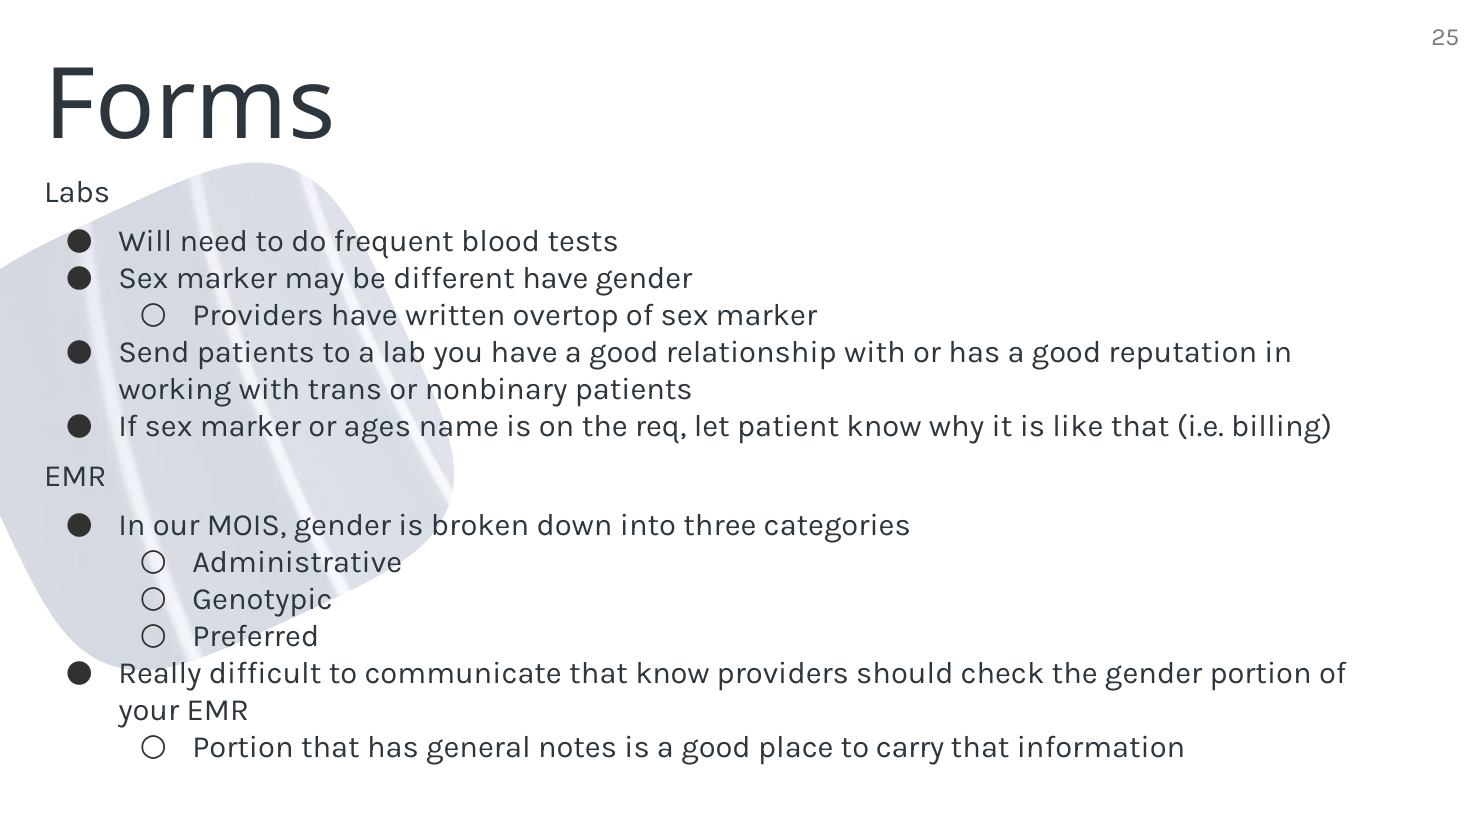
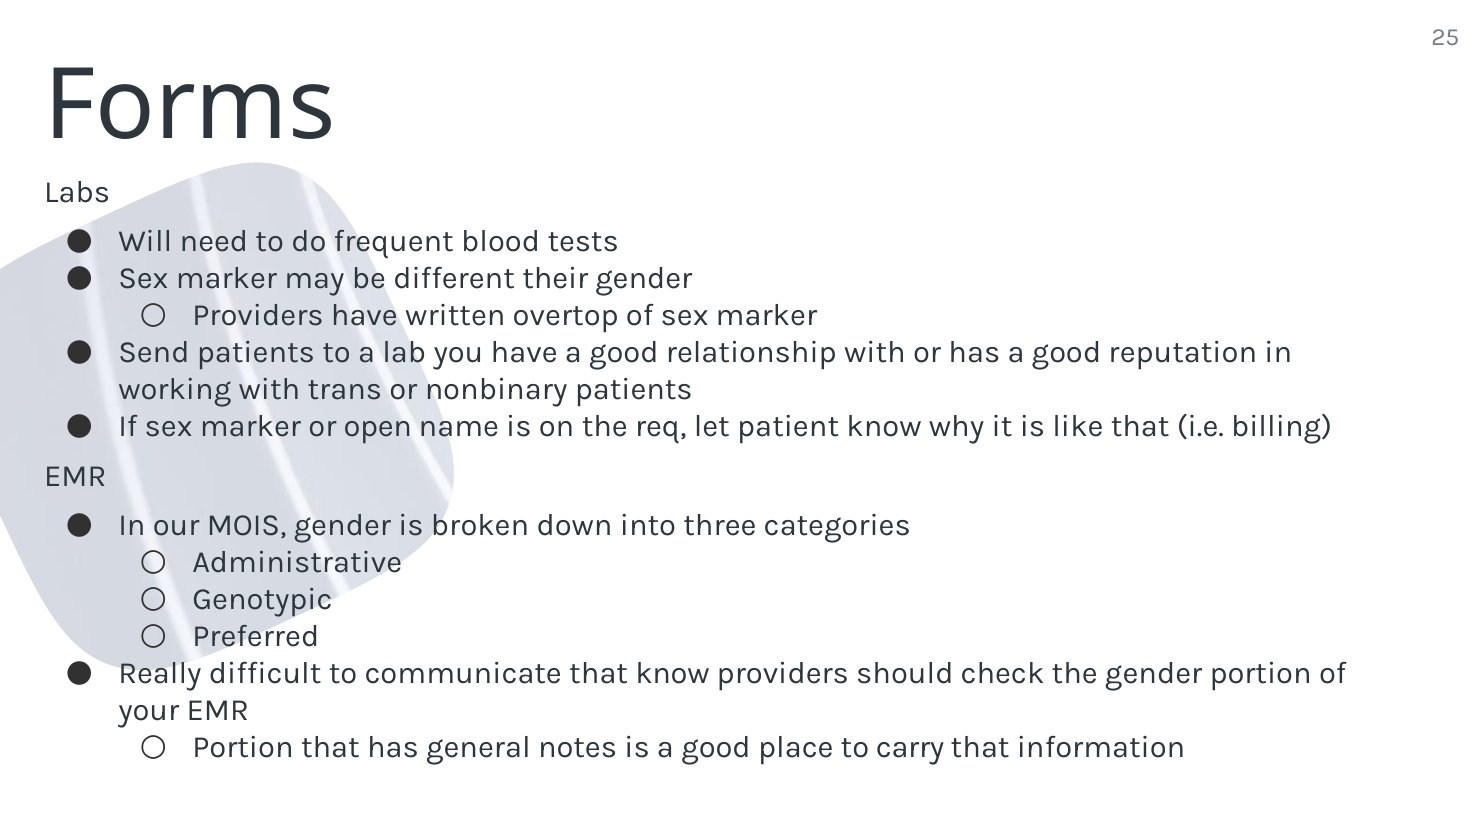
different have: have -> their
ages: ages -> open
